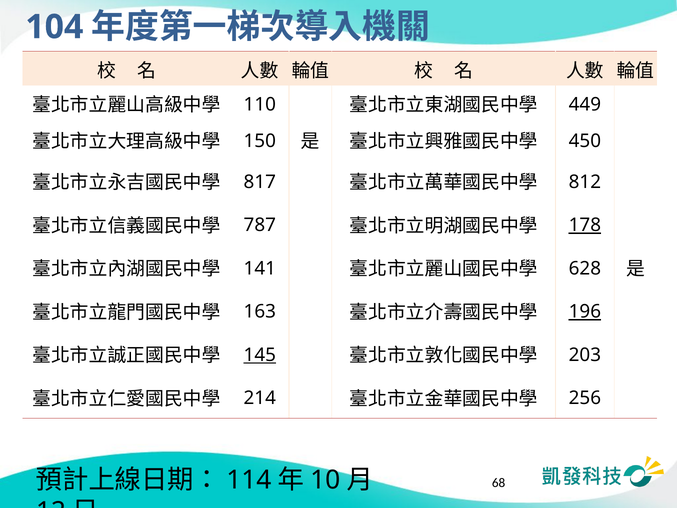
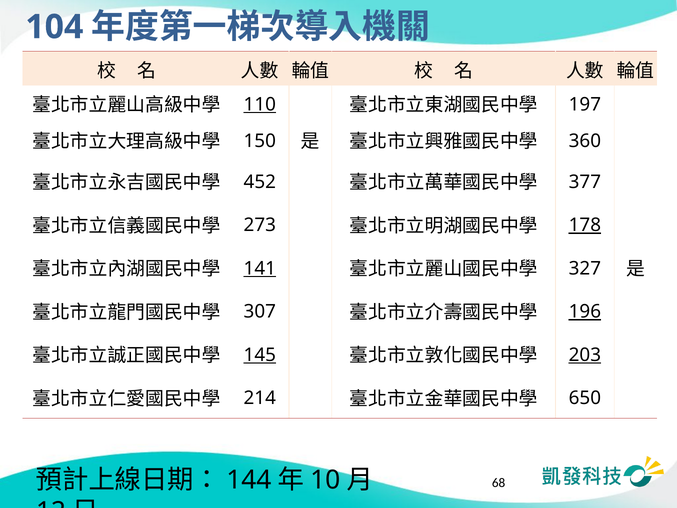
110 underline: none -> present
449: 449 -> 197
450: 450 -> 360
817: 817 -> 452
812: 812 -> 377
787: 787 -> 273
141 underline: none -> present
628: 628 -> 327
163: 163 -> 307
203 underline: none -> present
256: 256 -> 650
114: 114 -> 144
